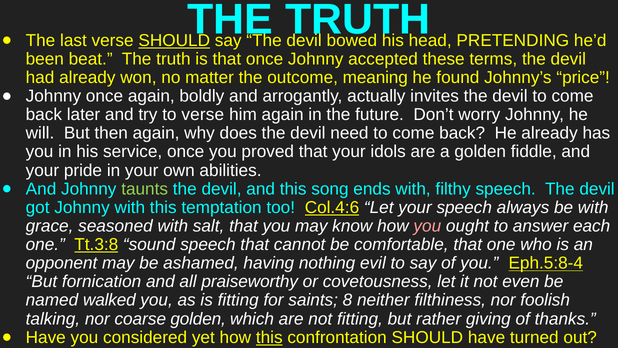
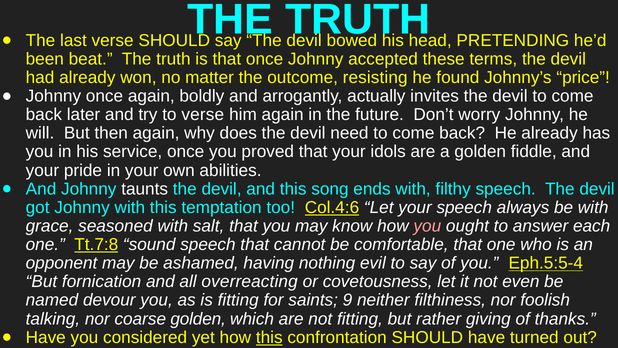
SHOULD at (174, 40) underline: present -> none
meaning: meaning -> resisting
taunts colour: light green -> white
Tt.3:8: Tt.3:8 -> Tt.7:8
Eph.5:8-4: Eph.5:8-4 -> Eph.5:5-4
praiseworthy: praiseworthy -> overreacting
walked: walked -> devour
8: 8 -> 9
